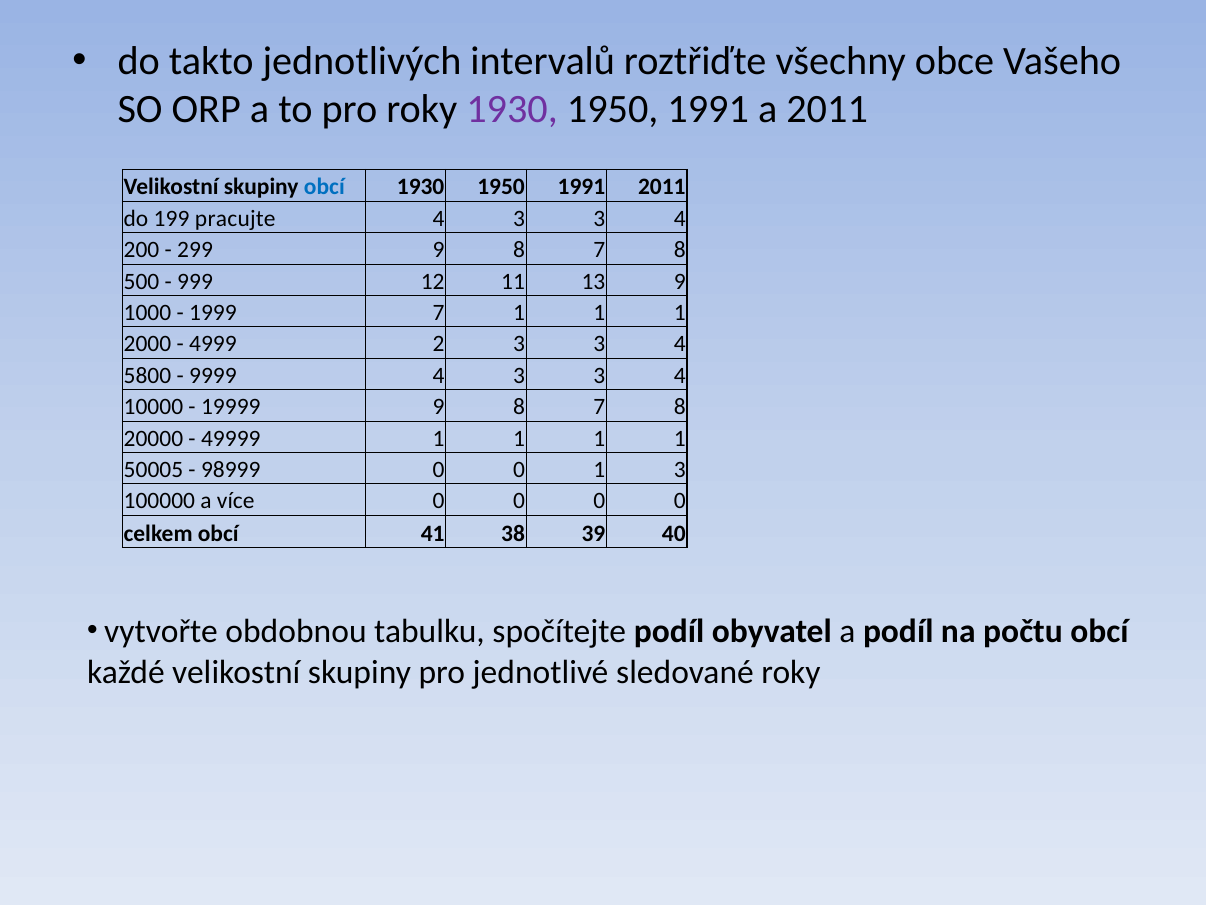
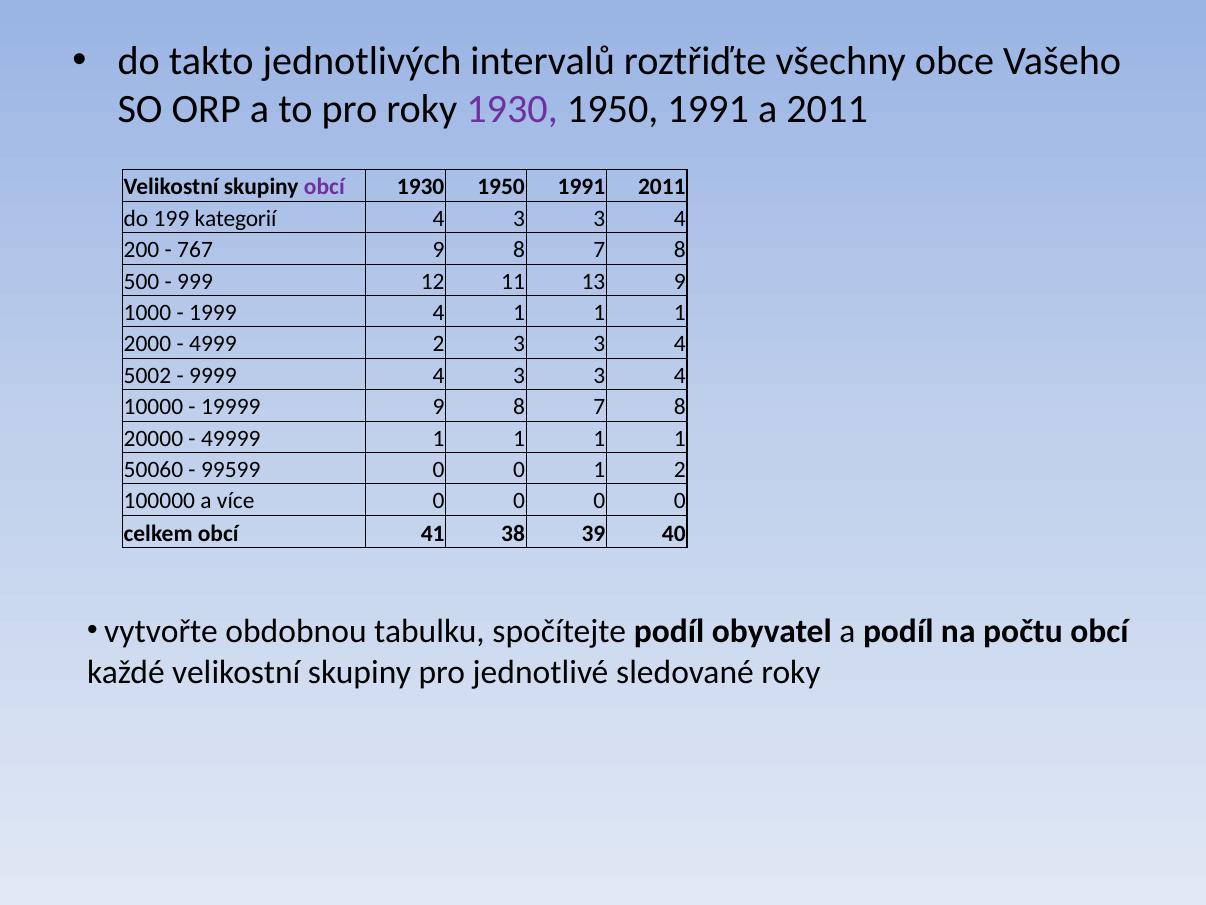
obcí at (324, 187) colour: blue -> purple
pracujte: pracujte -> kategorií
299: 299 -> 767
1999 7: 7 -> 4
5800: 5800 -> 5002
50005: 50005 -> 50060
98999: 98999 -> 99599
1 3: 3 -> 2
